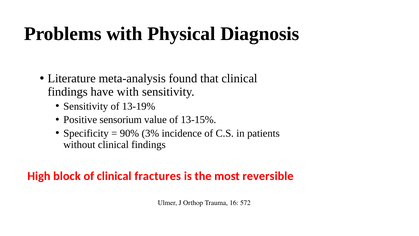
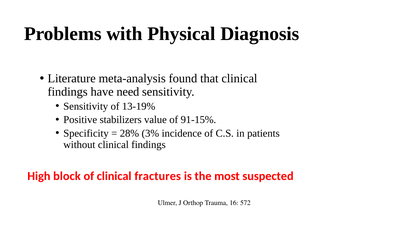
have with: with -> need
sensorium: sensorium -> stabilizers
13-15%: 13-15% -> 91-15%
90%: 90% -> 28%
reversible: reversible -> suspected
